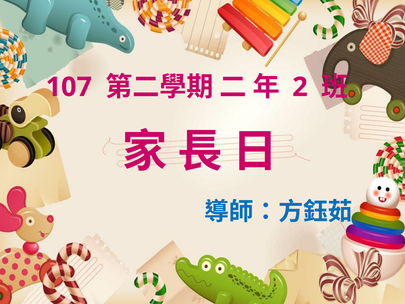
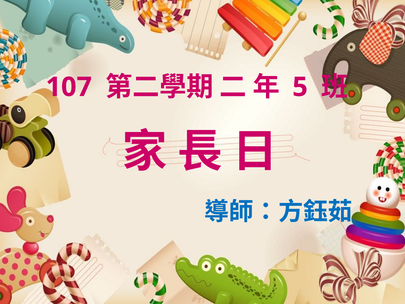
2: 2 -> 5
